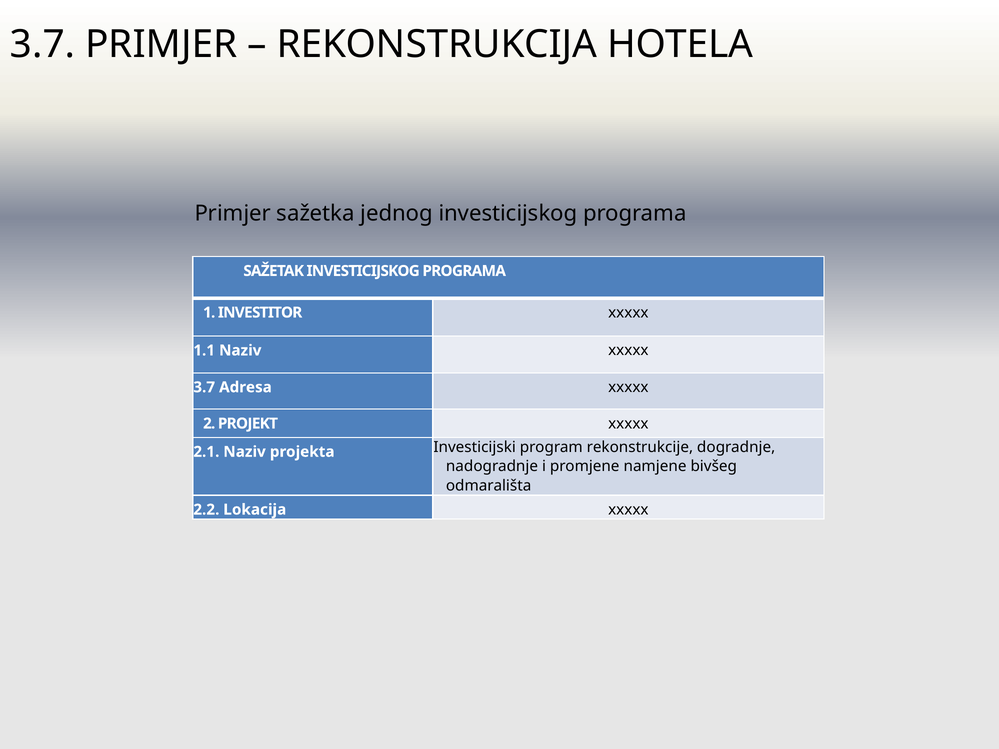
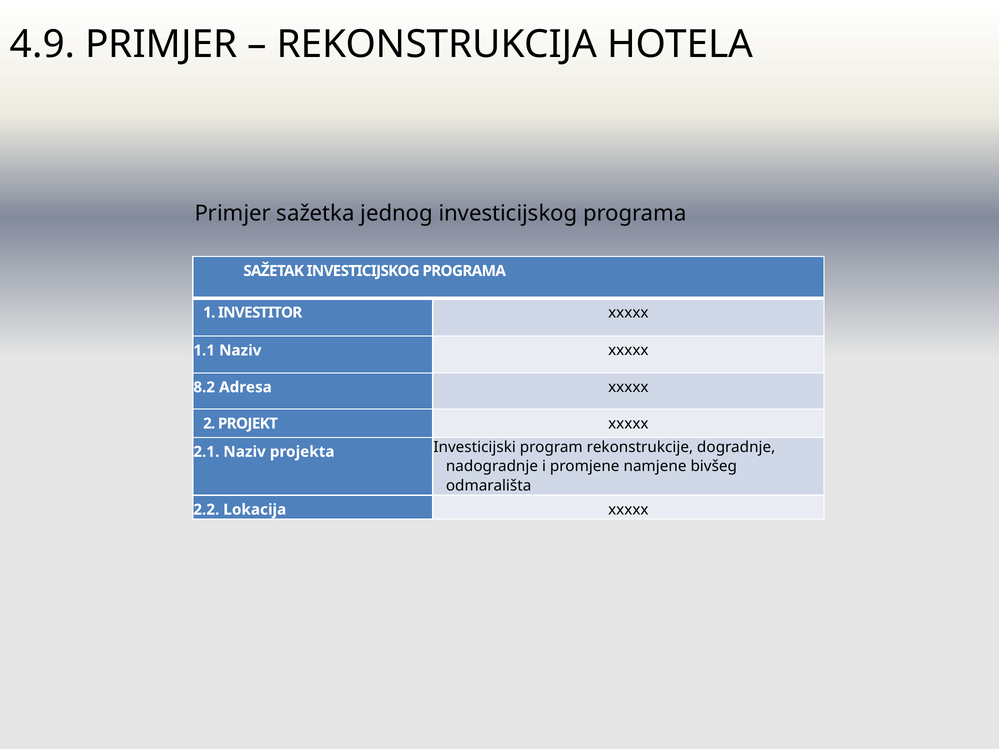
3.7 at (43, 44): 3.7 -> 4.9
3.7 at (204, 387): 3.7 -> 8.2
